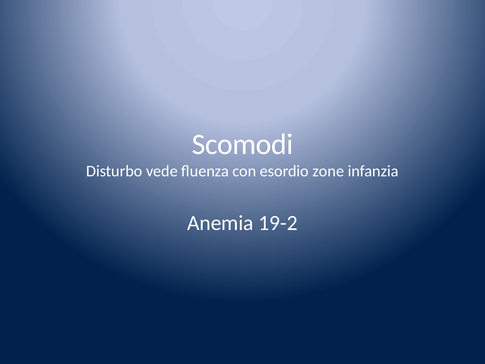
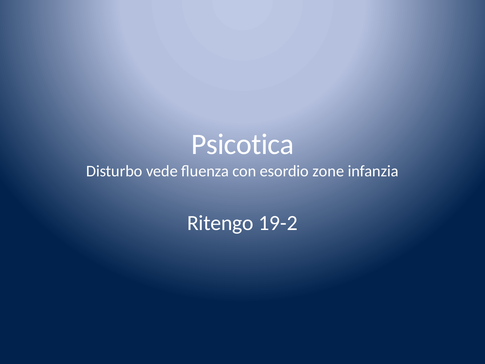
Scomodi: Scomodi -> Psicotica
Anemia: Anemia -> Ritengo
